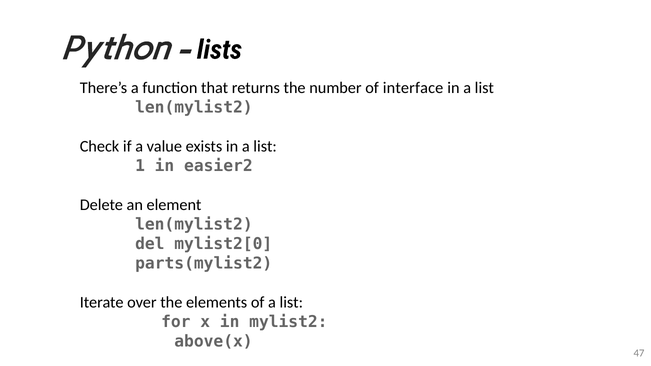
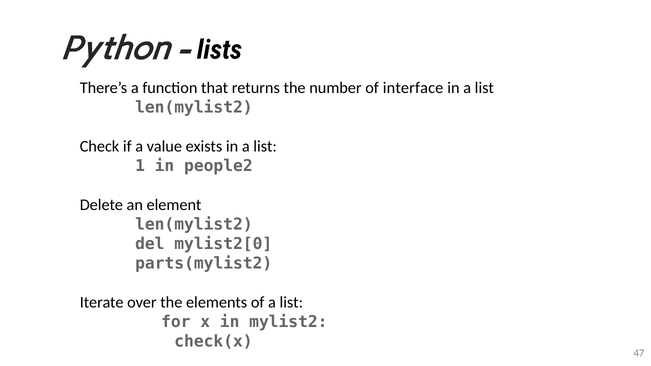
easier2: easier2 -> people2
above(x: above(x -> check(x
